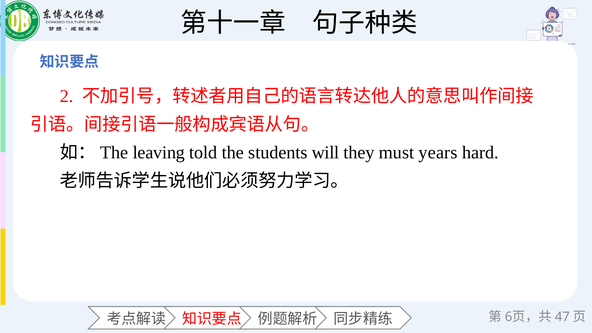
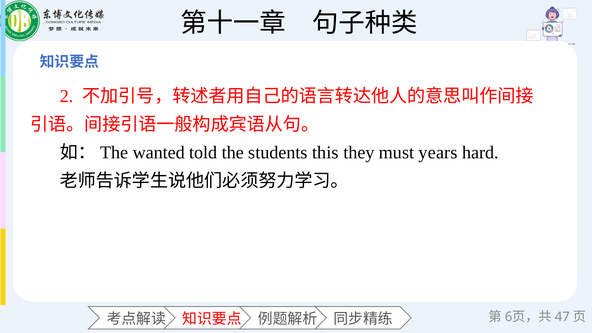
leaving: leaving -> wanted
will: will -> this
